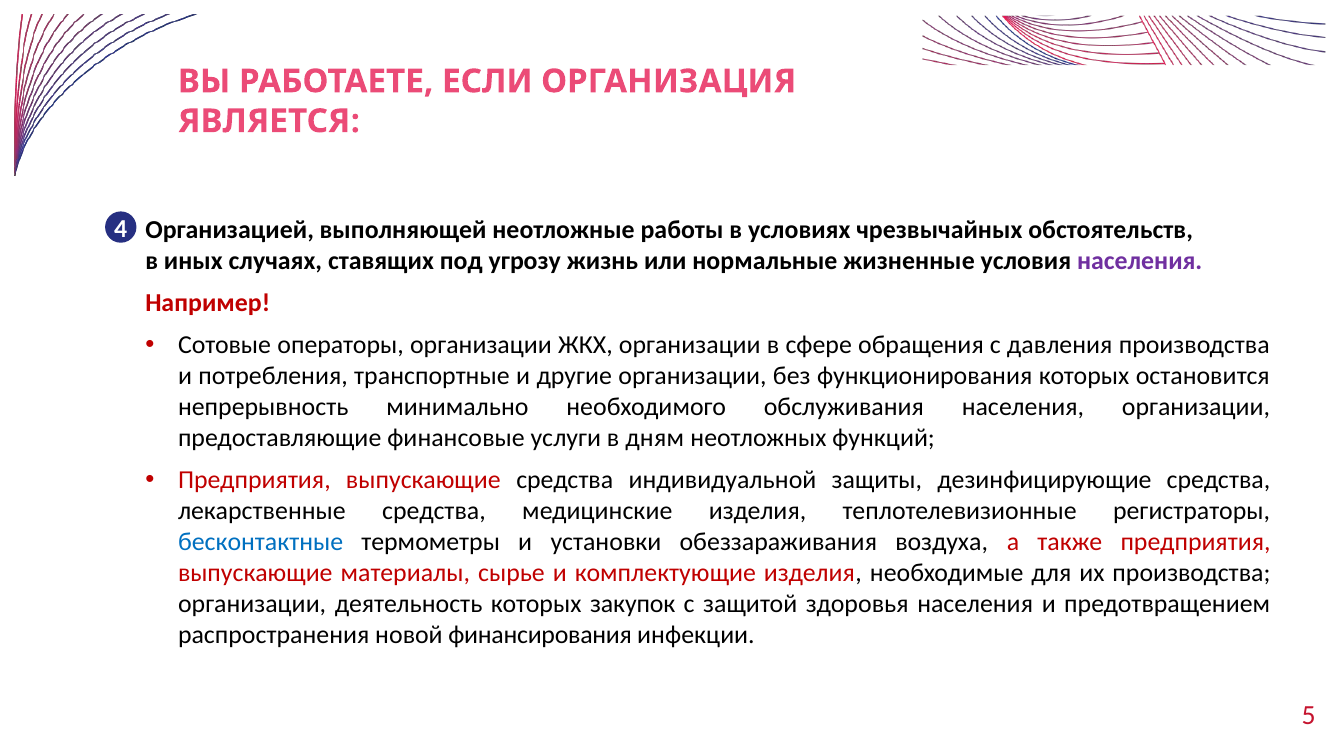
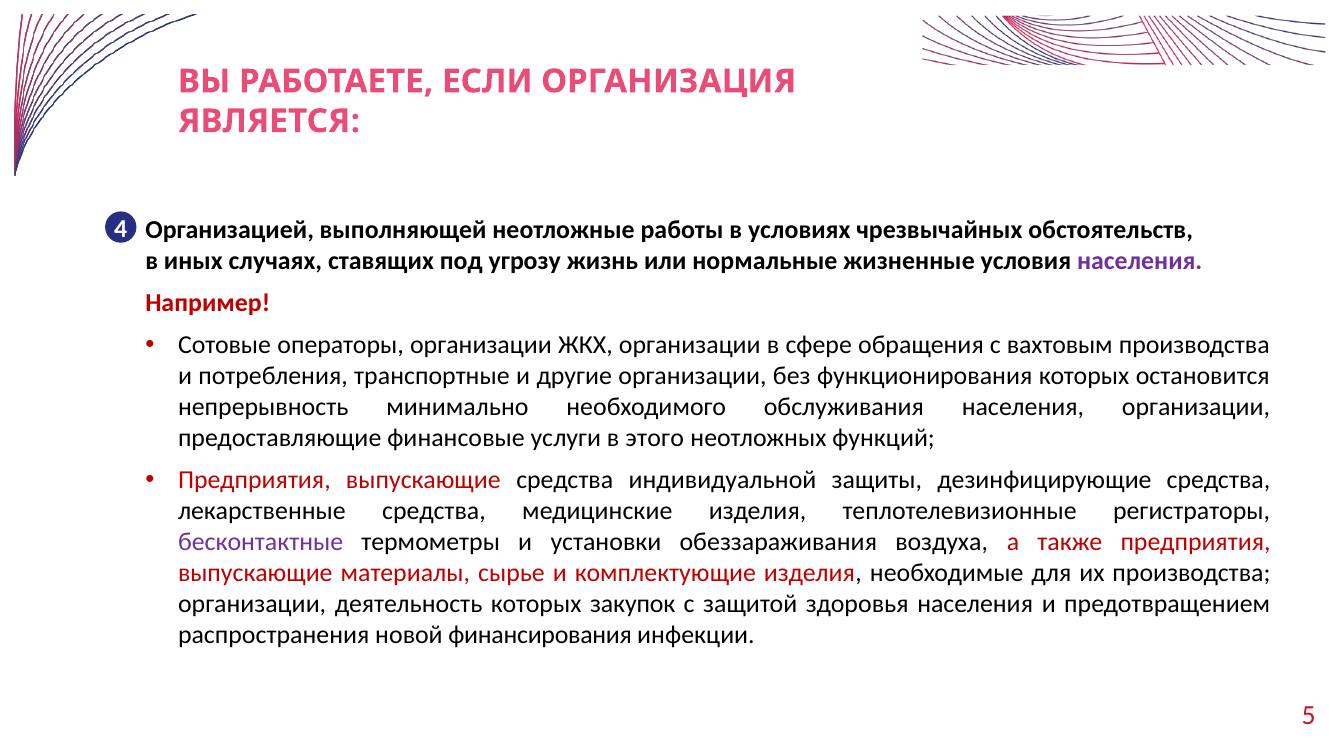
давления: давления -> вахтовым
дням: дням -> этого
бесконтактные colour: blue -> purple
